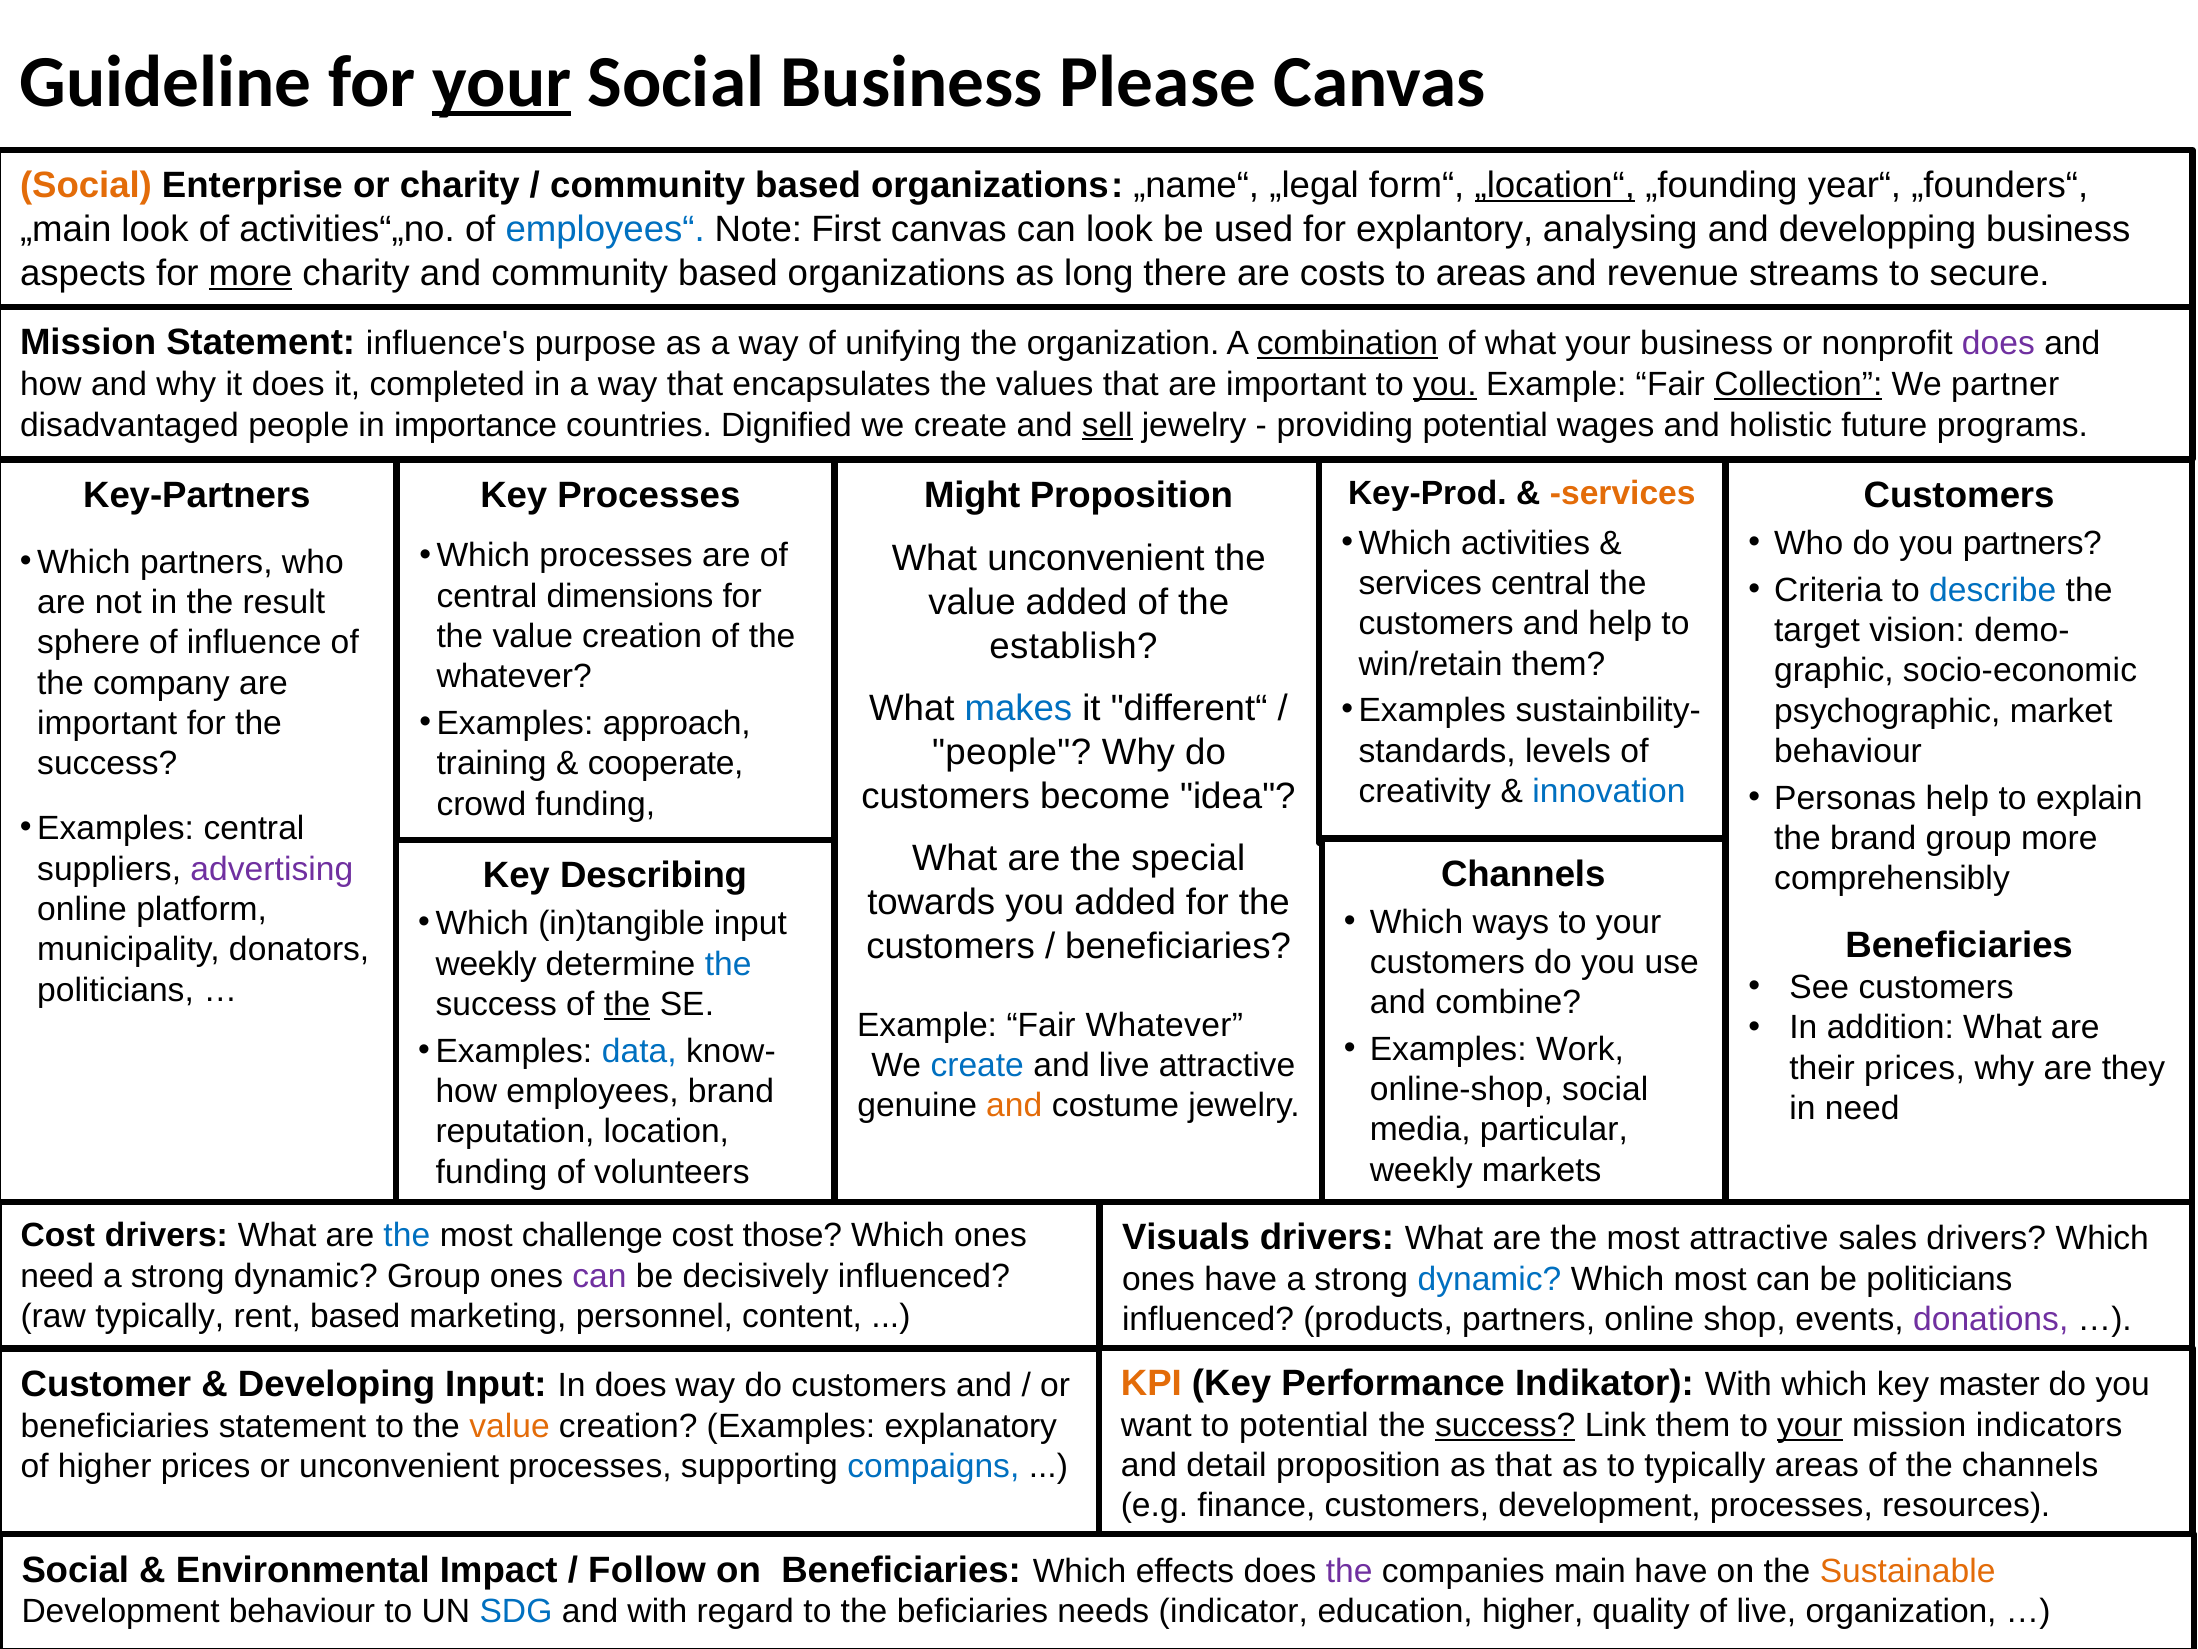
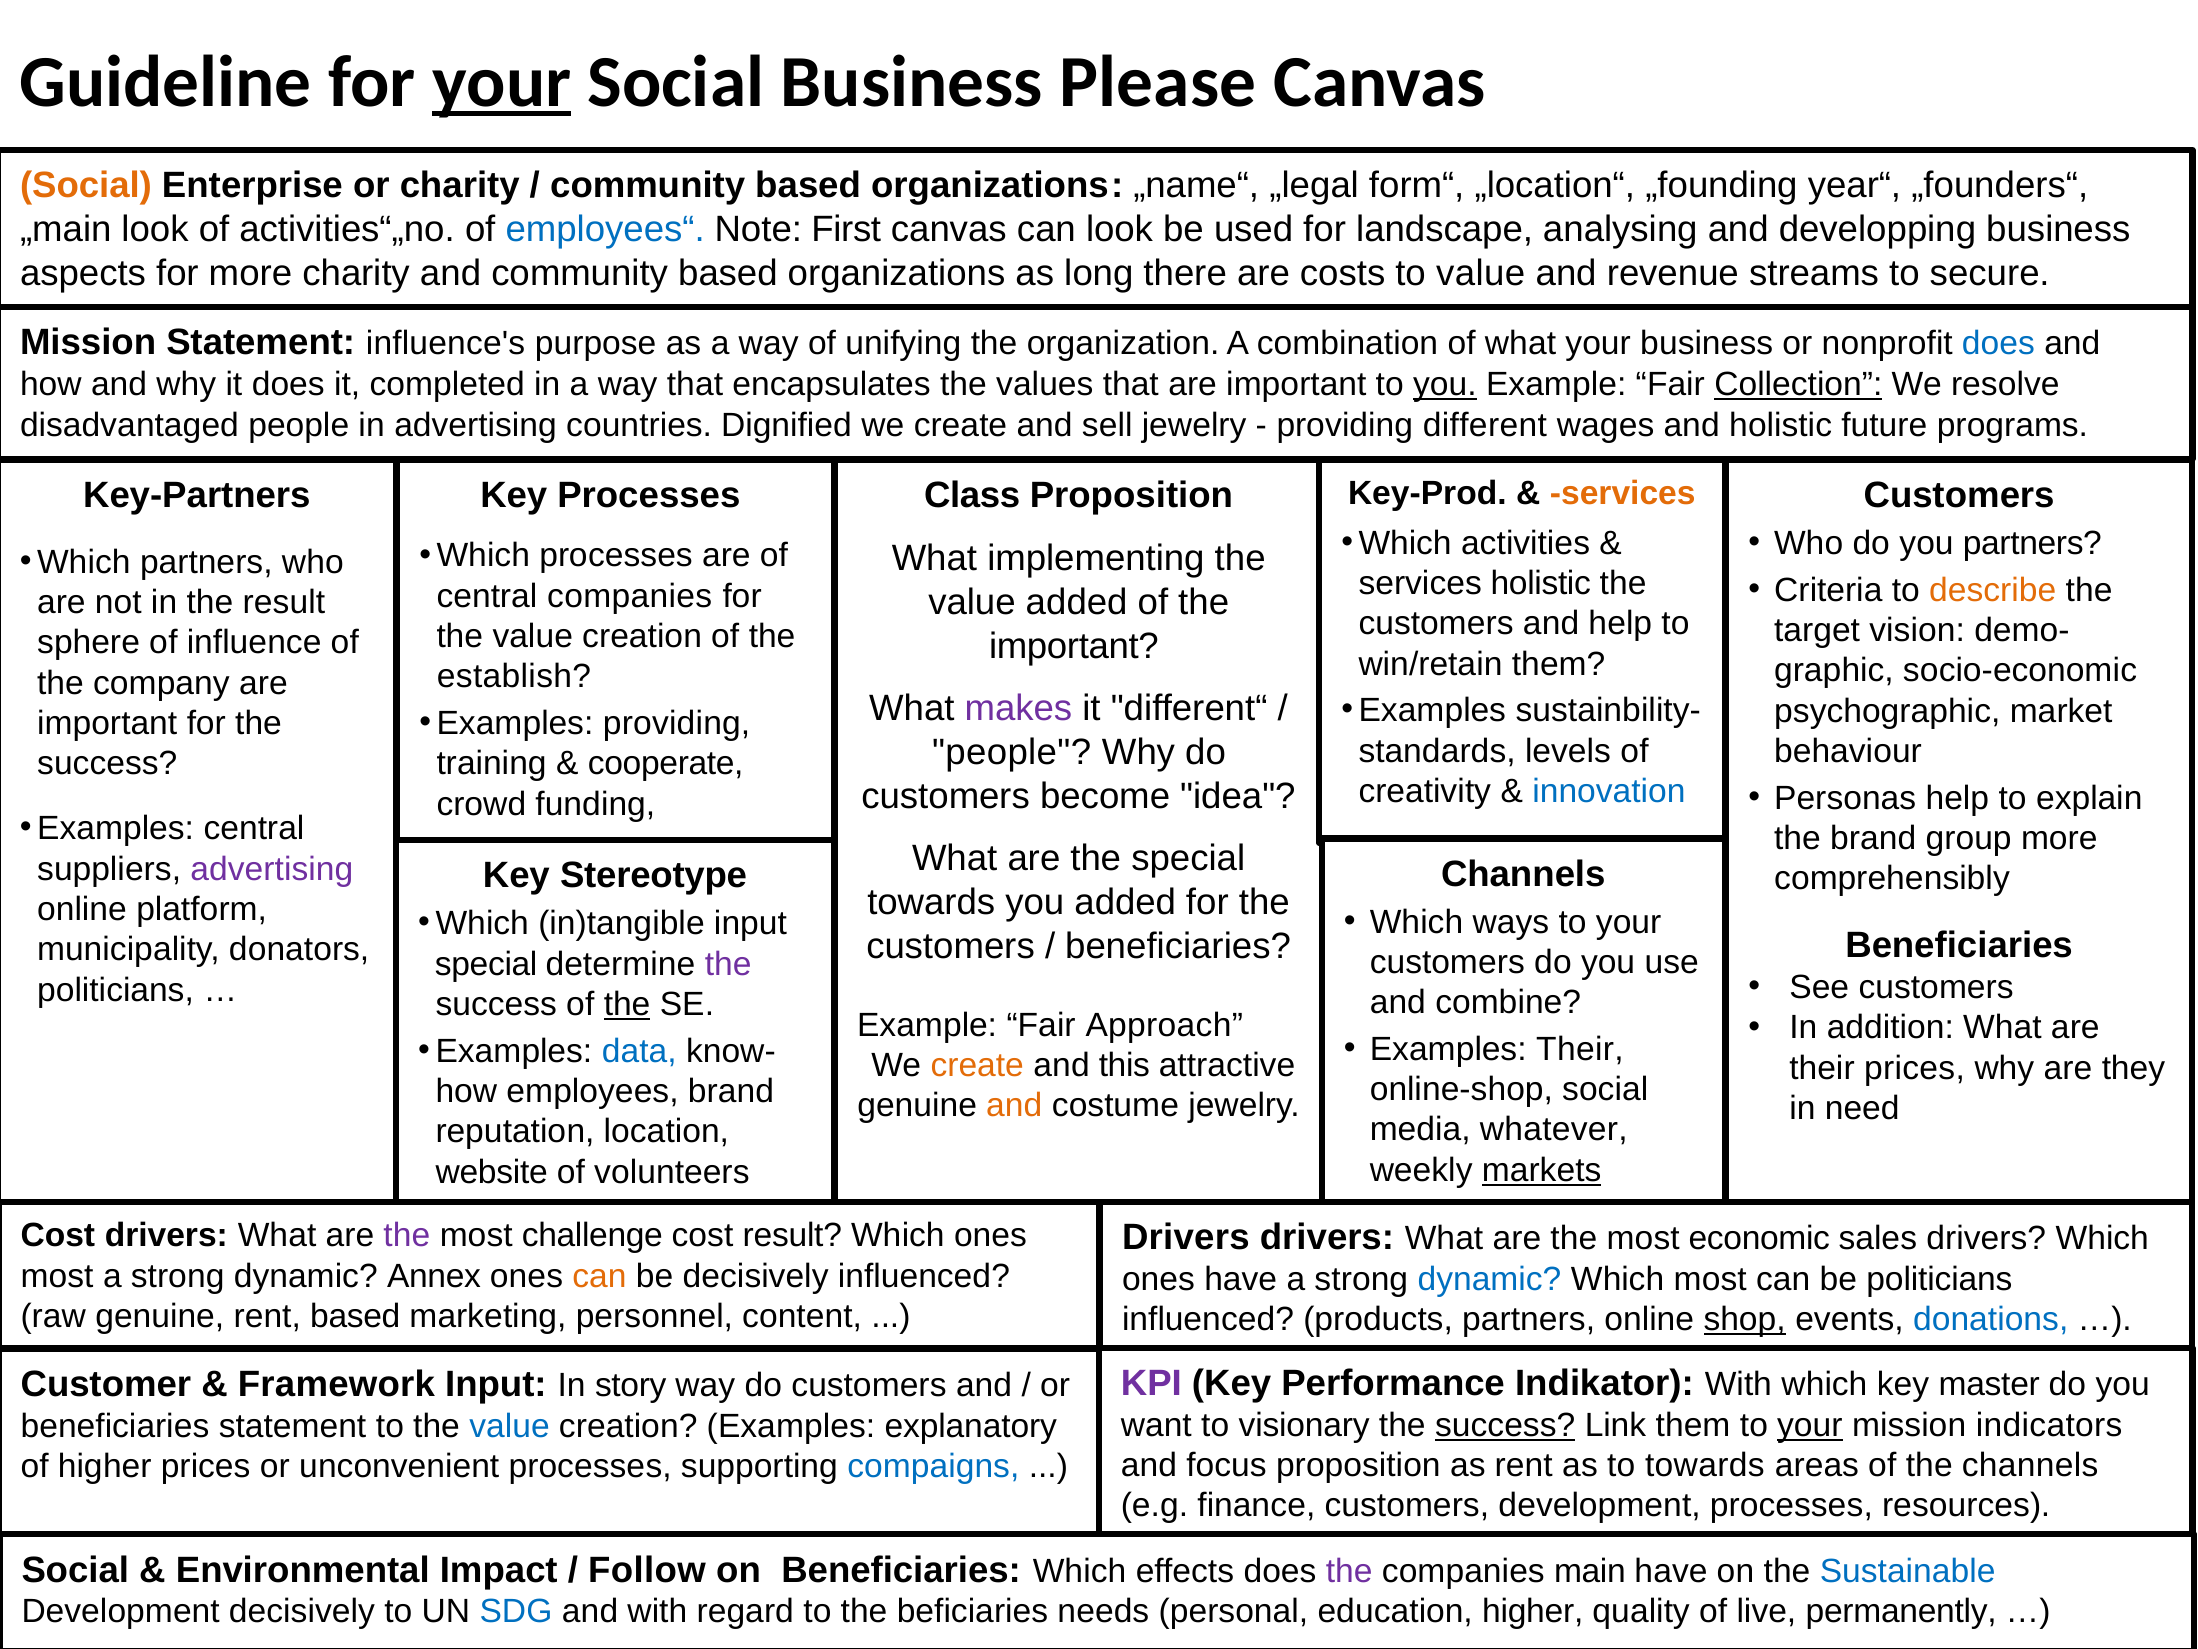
„location“ underline: present -> none
explantory: explantory -> landscape
more at (250, 273) underline: present -> none
to areas: areas -> value
combination underline: present -> none
does at (1998, 344) colour: purple -> blue
partner: partner -> resolve
in importance: importance -> advertising
sell underline: present -> none
providing potential: potential -> different
Might: Might -> Class
What unconvenient: unconvenient -> implementing
services central: central -> holistic
describe colour: blue -> orange
central dimensions: dimensions -> companies
establish at (1074, 646): establish -> important
whatever at (514, 677): whatever -> establish
makes colour: blue -> purple
Examples approach: approach -> providing
Describing: Describing -> Stereotype
weekly at (486, 964): weekly -> special
the at (728, 964) colour: blue -> purple
Fair Whatever: Whatever -> Approach
Examples Work: Work -> Their
create at (977, 1065) colour: blue -> orange
and live: live -> this
particular: particular -> whatever
markets underline: none -> present
funding at (491, 1172): funding -> website
the at (407, 1235) colour: blue -> purple
cost those: those -> result
Visuals at (1186, 1237): Visuals -> Drivers
most attractive: attractive -> economic
need at (57, 1276): need -> most
dynamic Group: Group -> Annex
can at (599, 1276) colour: purple -> orange
raw typically: typically -> genuine
shop underline: none -> present
donations colour: purple -> blue
KPI colour: orange -> purple
Developing: Developing -> Framework
In does: does -> story
to potential: potential -> visionary
value at (510, 1426) colour: orange -> blue
detail: detail -> focus
as that: that -> rent
to typically: typically -> towards
Sustainable colour: orange -> blue
Development behaviour: behaviour -> decisively
indicator: indicator -> personal
live organization: organization -> permanently
